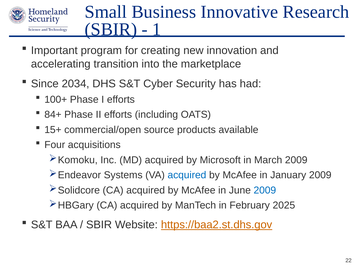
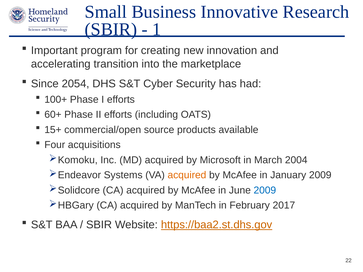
2034: 2034 -> 2054
84+: 84+ -> 60+
March 2009: 2009 -> 2004
acquired at (187, 175) colour: blue -> orange
2025: 2025 -> 2017
